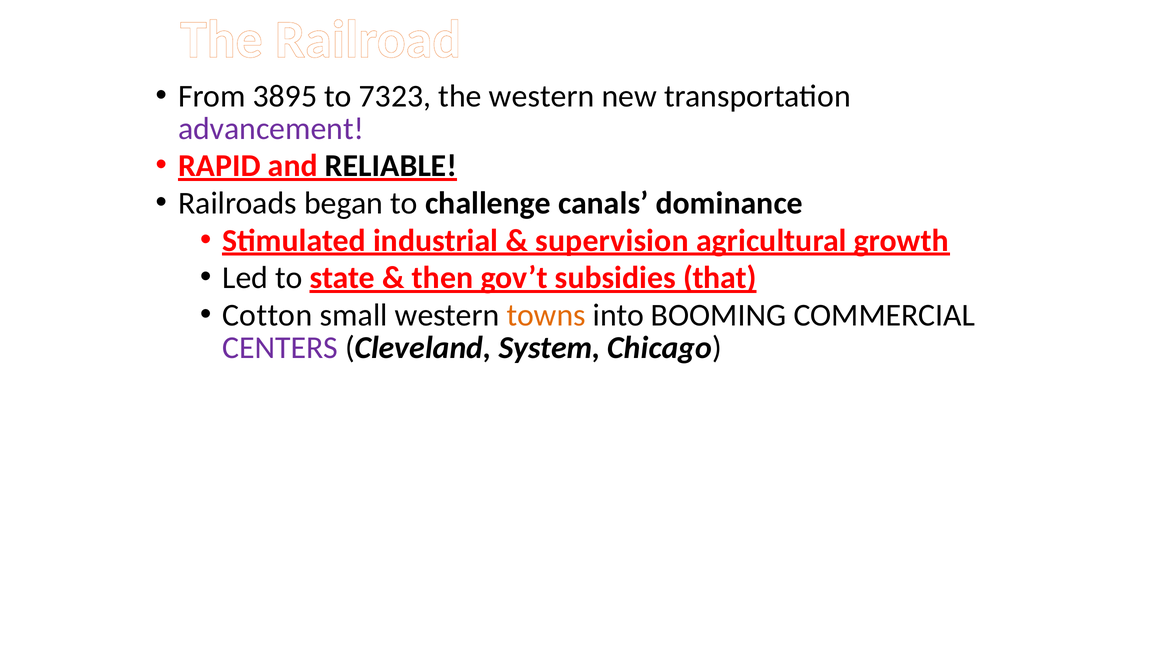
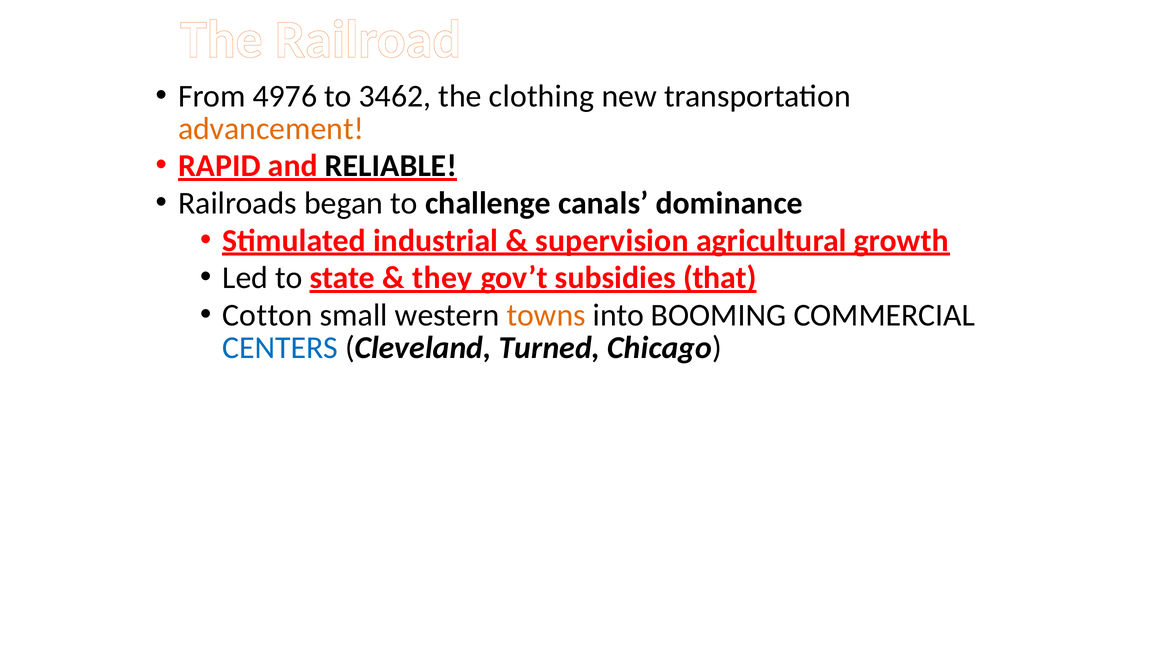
3895: 3895 -> 4976
7323: 7323 -> 3462
the western: western -> clothing
advancement colour: purple -> orange
then: then -> they
CENTERS colour: purple -> blue
System: System -> Turned
